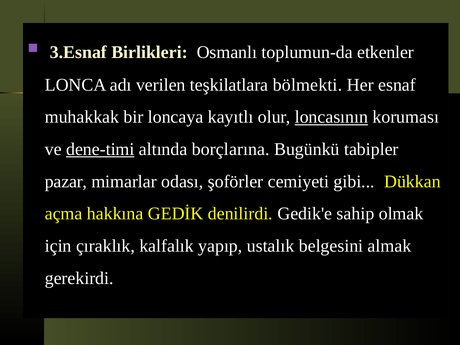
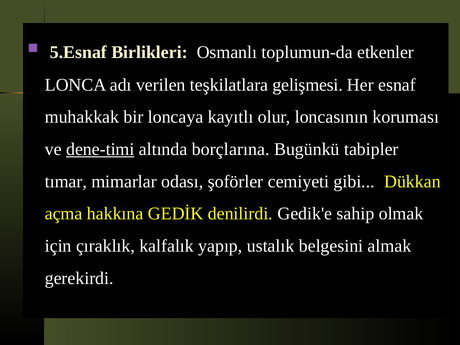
3.Esnaf: 3.Esnaf -> 5.Esnaf
bölmekti: bölmekti -> gelişmesi
loncasının underline: present -> none
pazar: pazar -> tımar
